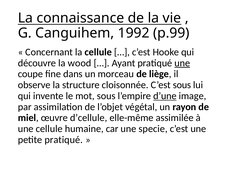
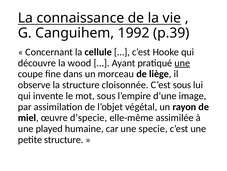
p.99: p.99 -> p.39
d’une underline: present -> none
d’cellule: d’cellule -> d’specie
une cellule: cellule -> played
petite pratiqué: pratiqué -> structure
